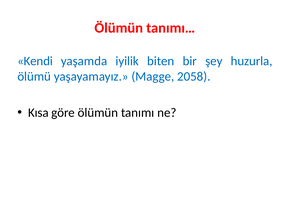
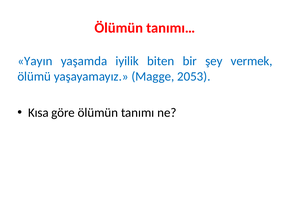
Kendi: Kendi -> Yayın
huzurla: huzurla -> vermek
2058: 2058 -> 2053
